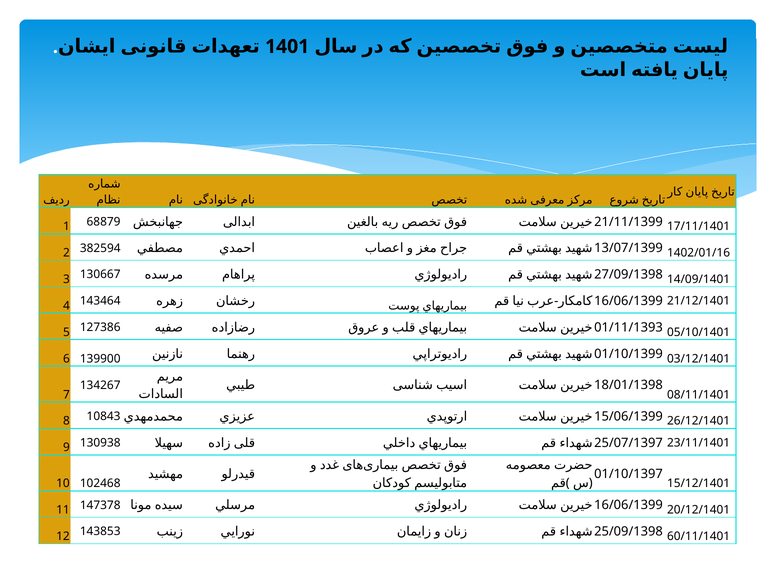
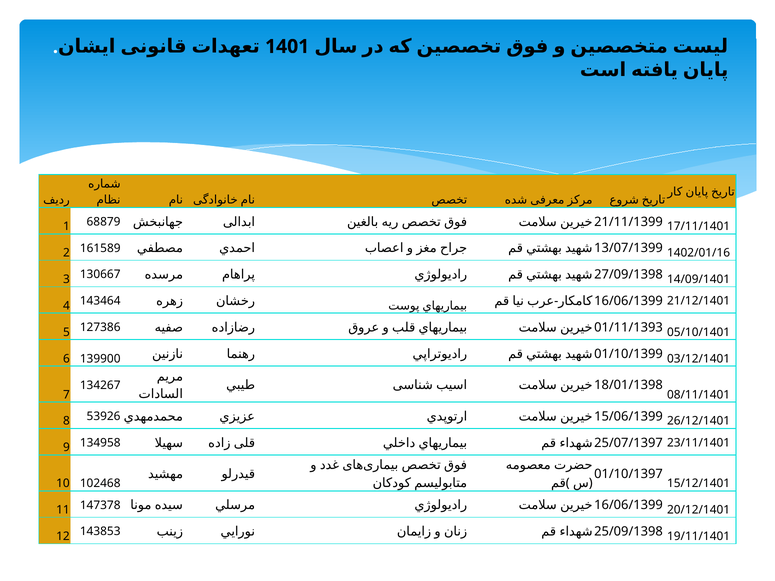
382594: 382594 -> 161589
10843: 10843 -> 53926
130938: 130938 -> 134958
60/11/1401: 60/11/1401 -> 19/11/1401
